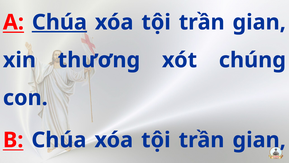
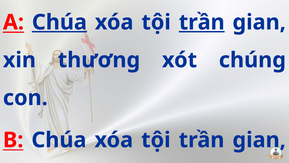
trần at (202, 22) underline: none -> present
